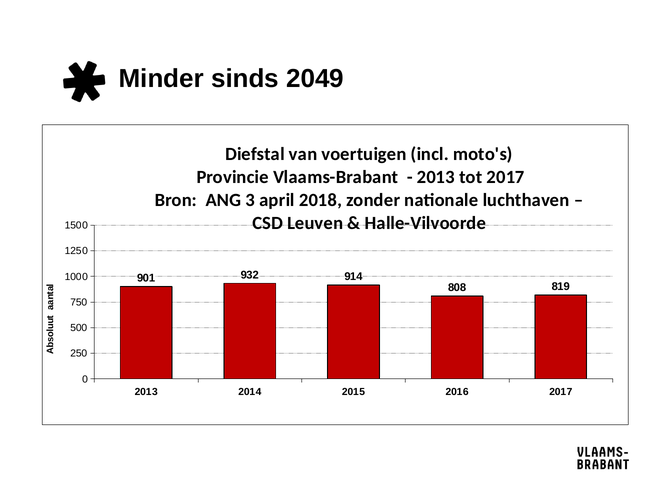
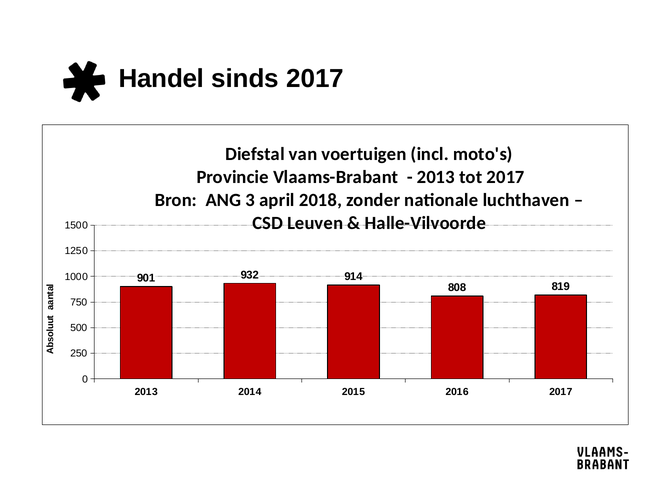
Minder: Minder -> Handel
sinds 2049: 2049 -> 2017
